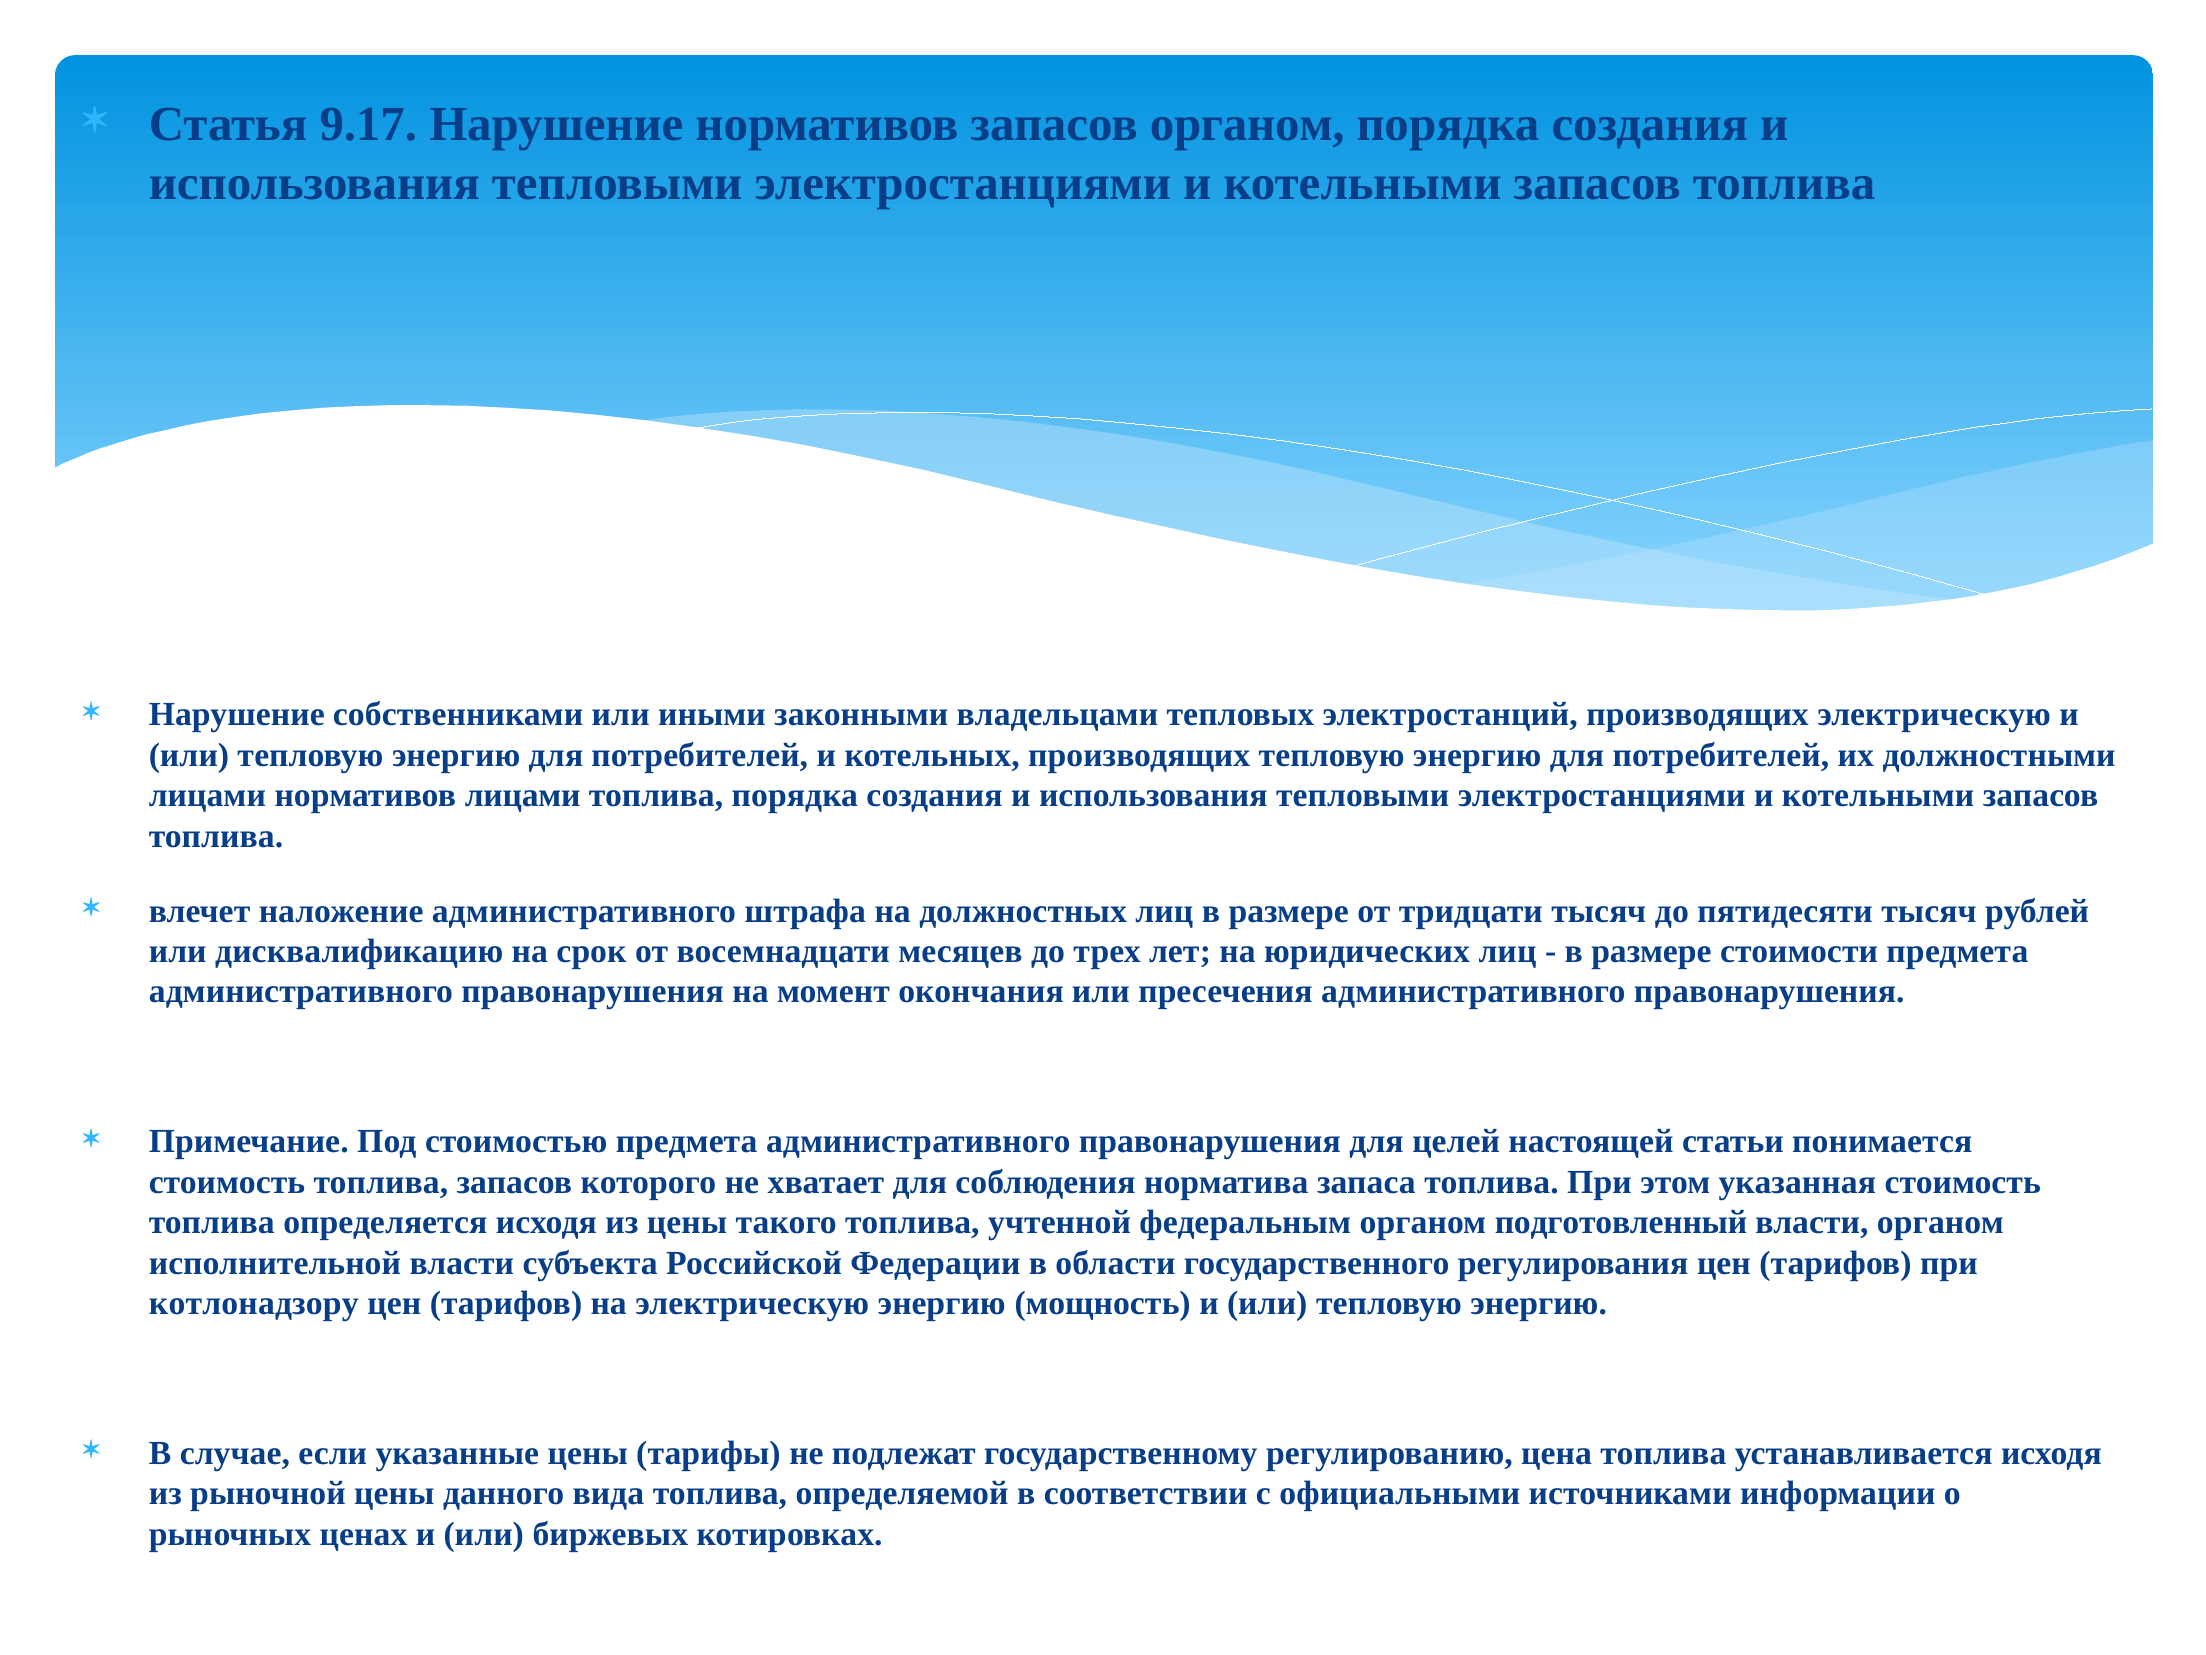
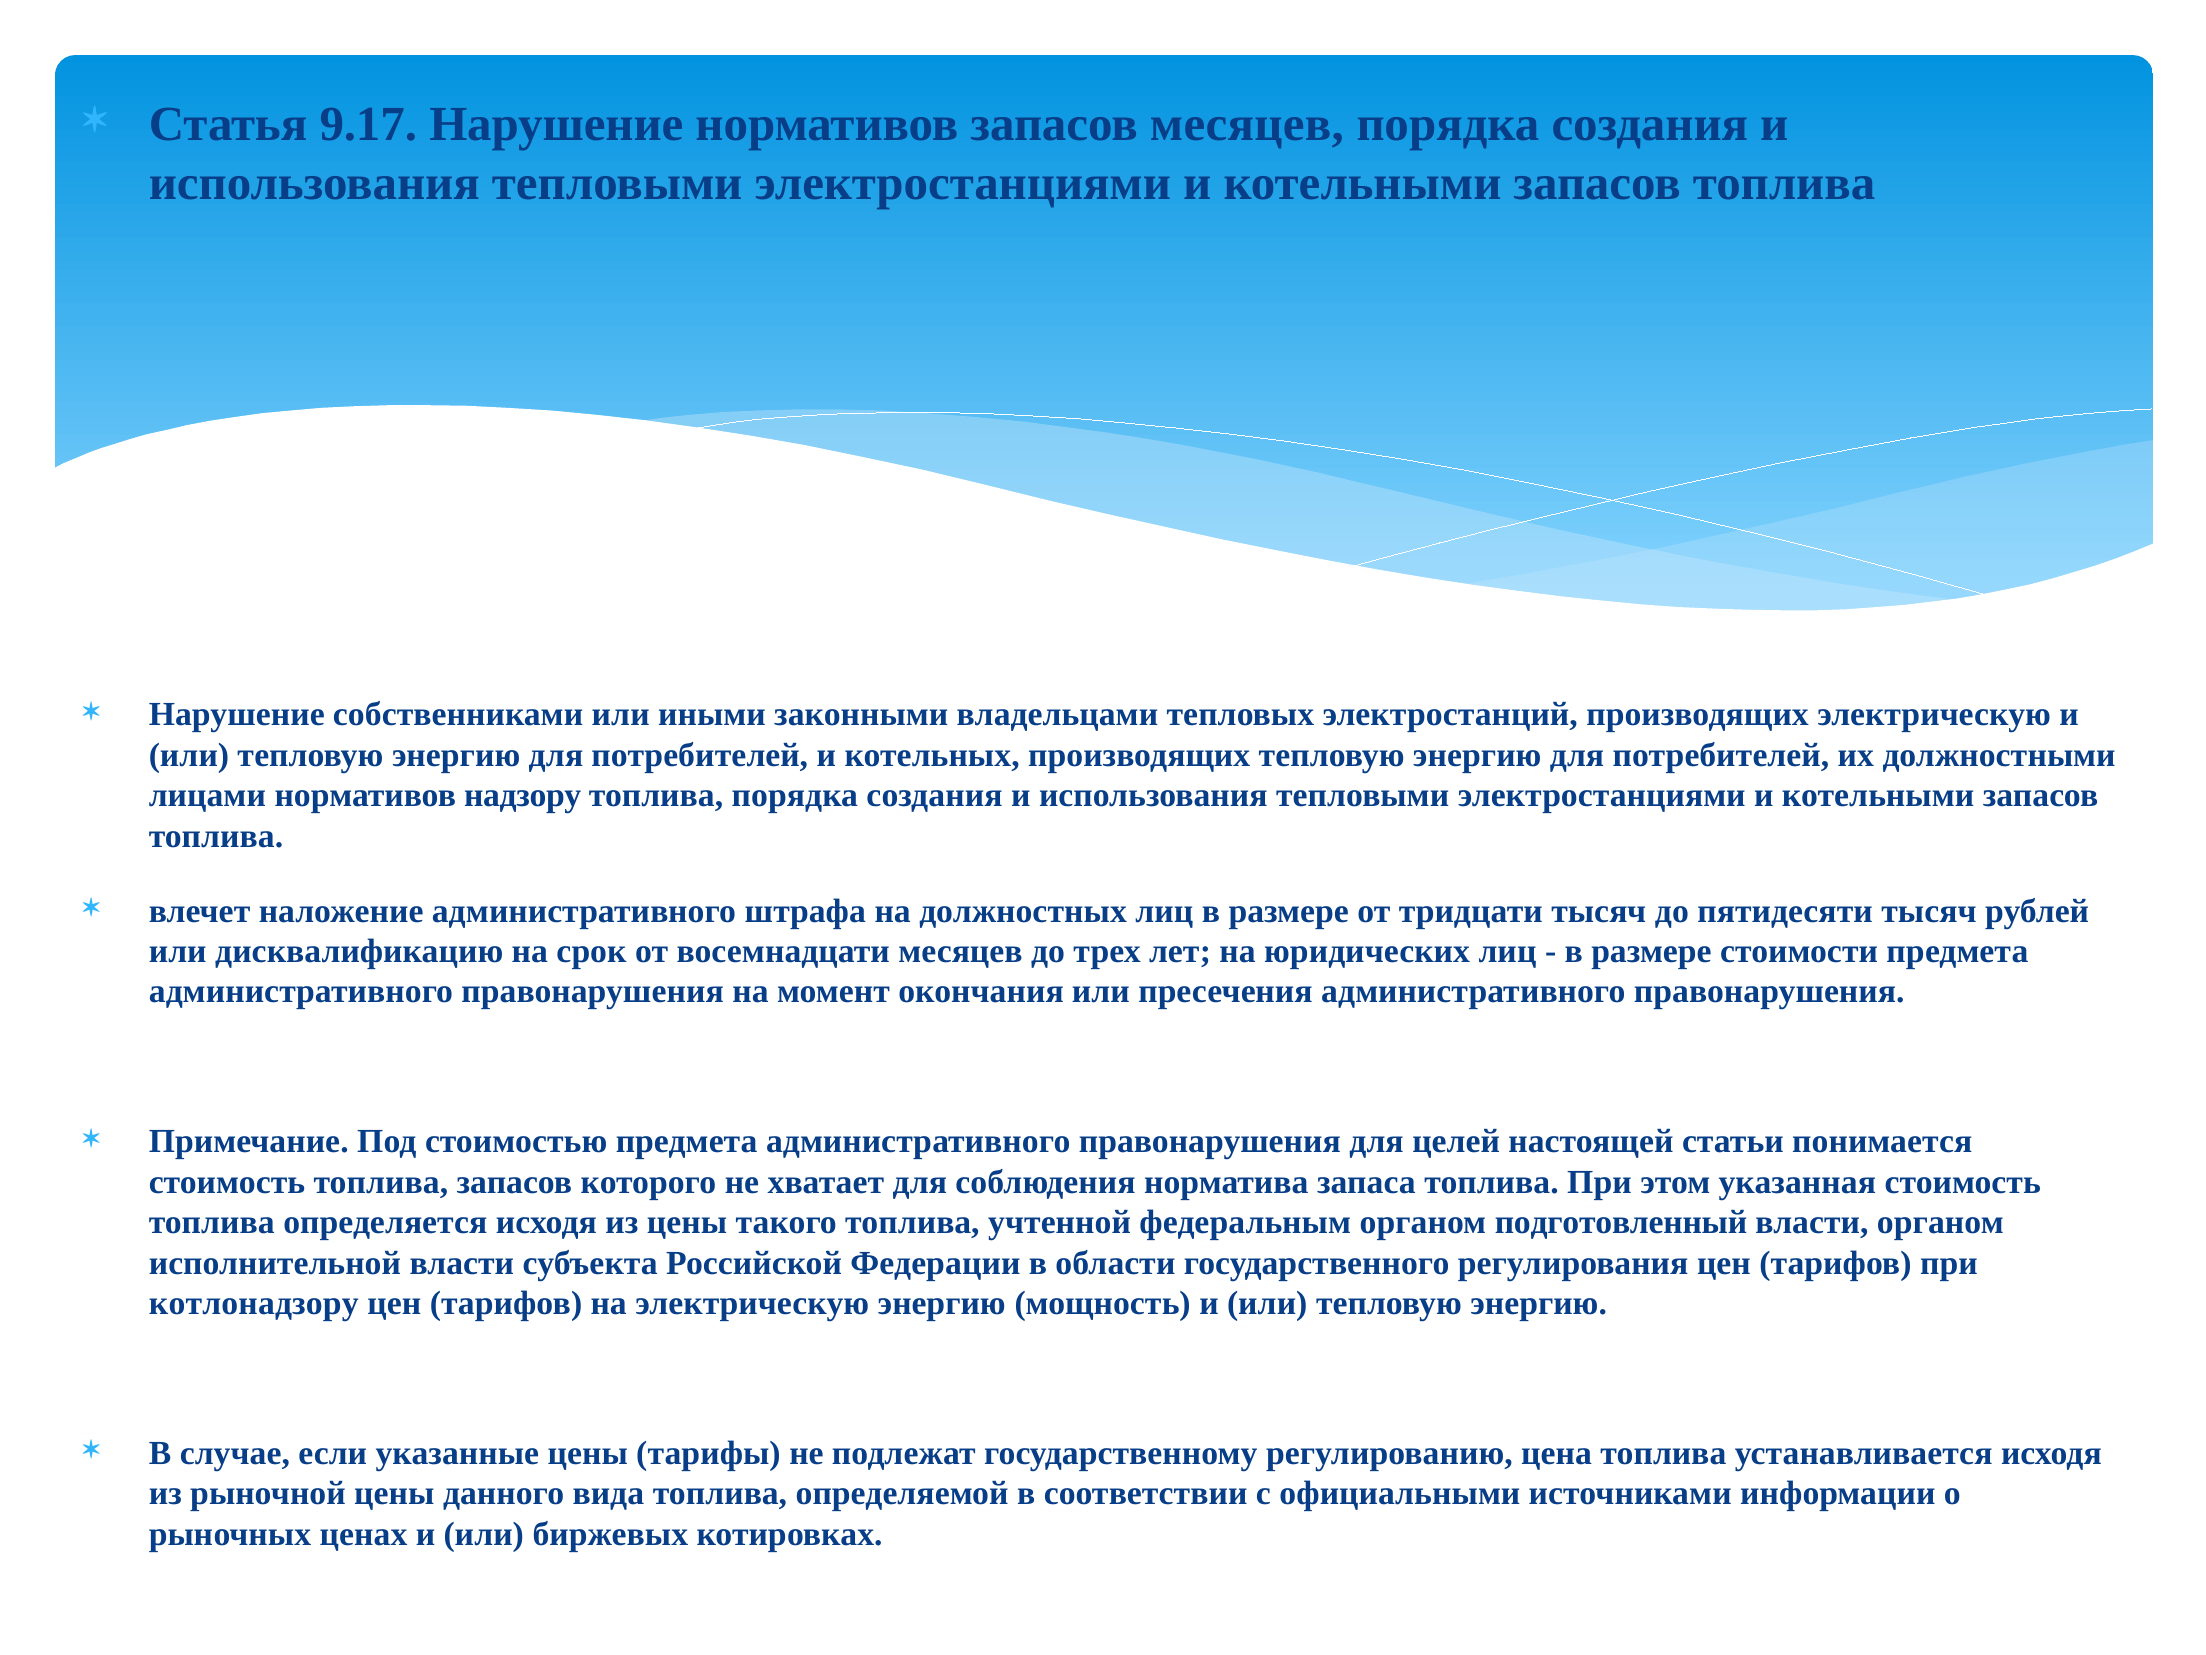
запасов органом: органом -> месяцев
нормативов лицами: лицами -> надзору
